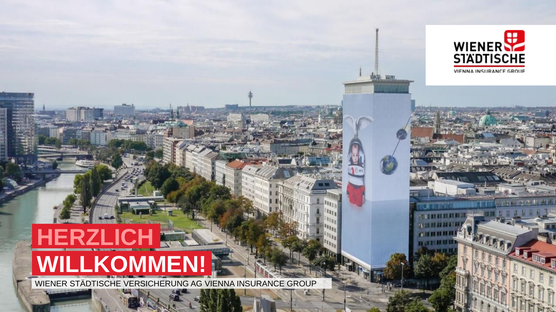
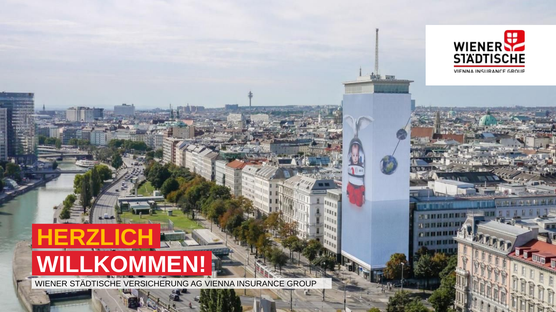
HERZLICH colour: pink -> yellow
